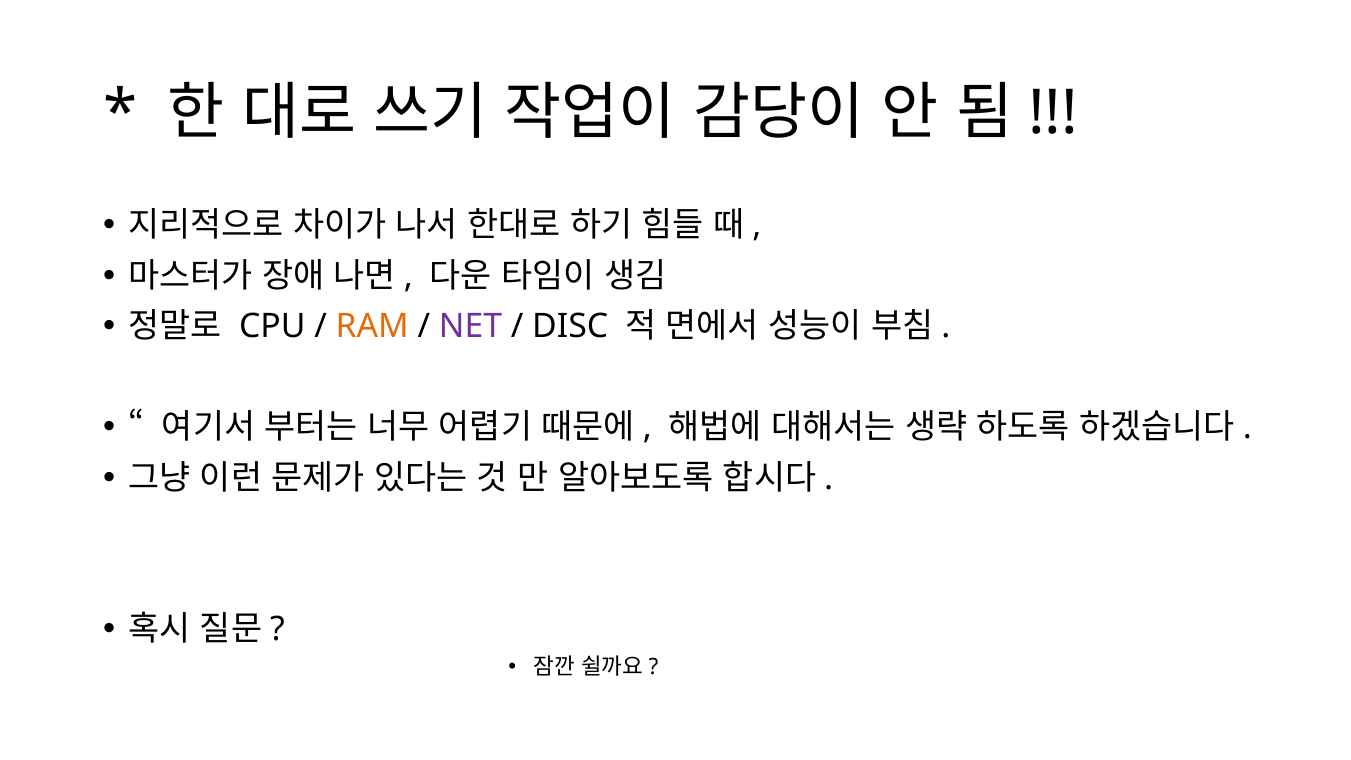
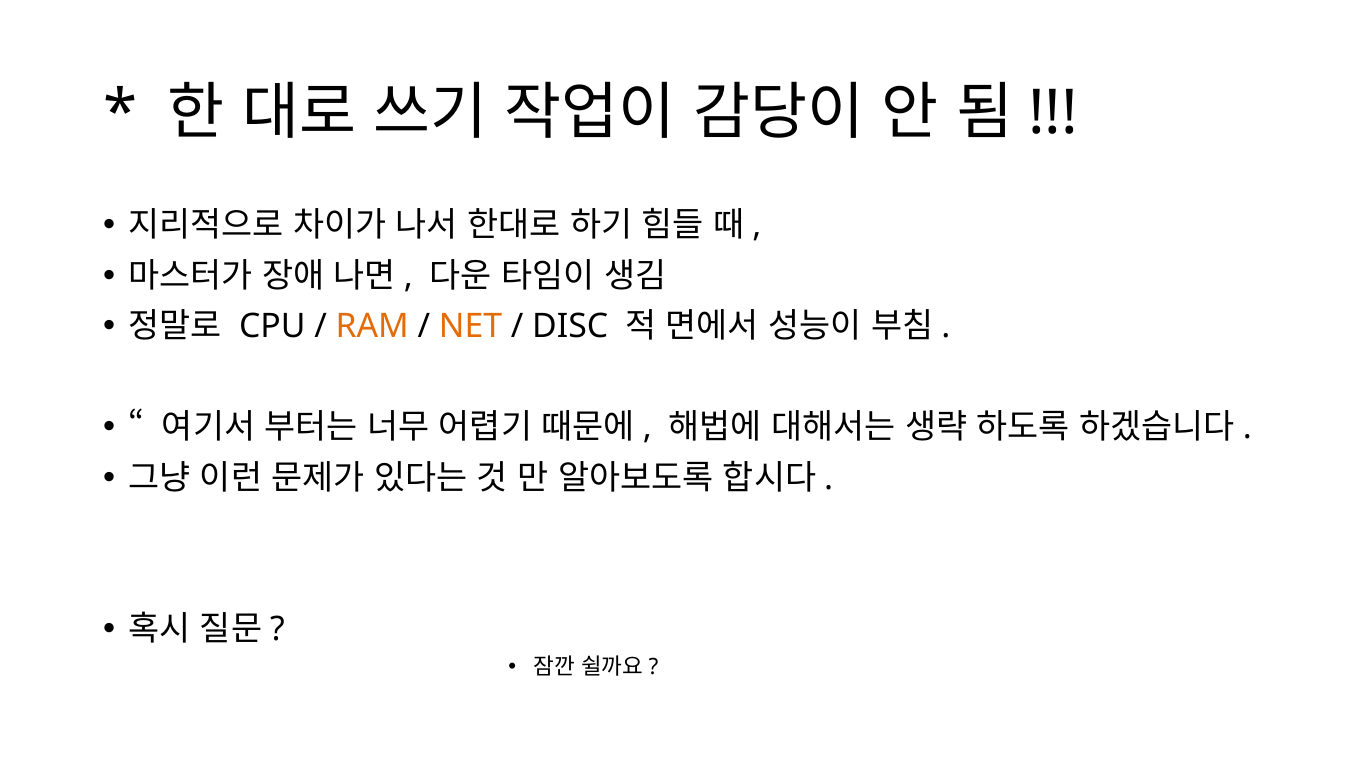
NET colour: purple -> orange
